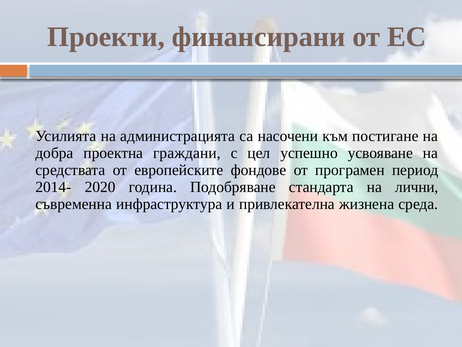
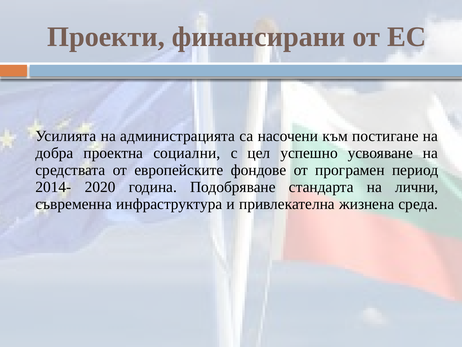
граждани: граждани -> социални
